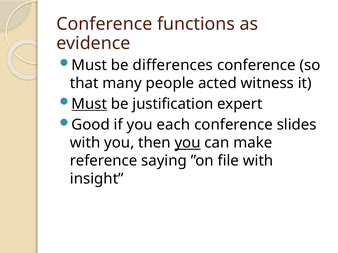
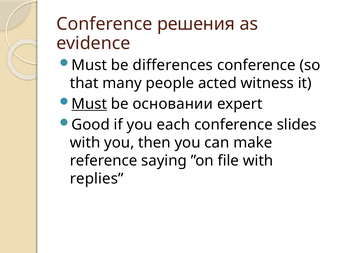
functions: functions -> решения
justification: justification -> основании
you at (188, 143) underline: present -> none
insight: insight -> replies
